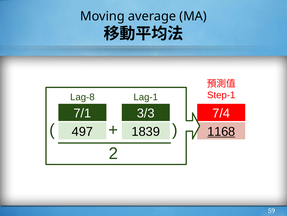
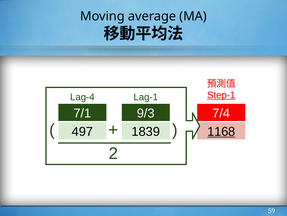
Step-1 underline: none -> present
Lag-8: Lag-8 -> Lag-4
3/3: 3/3 -> 9/3
